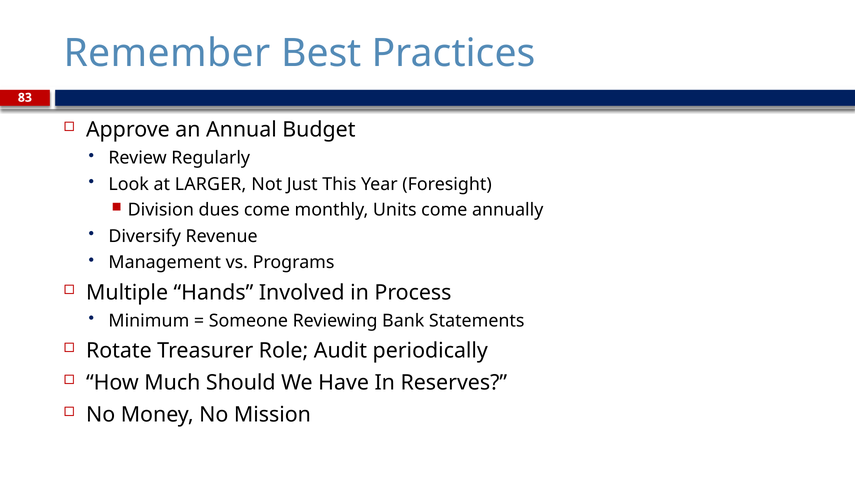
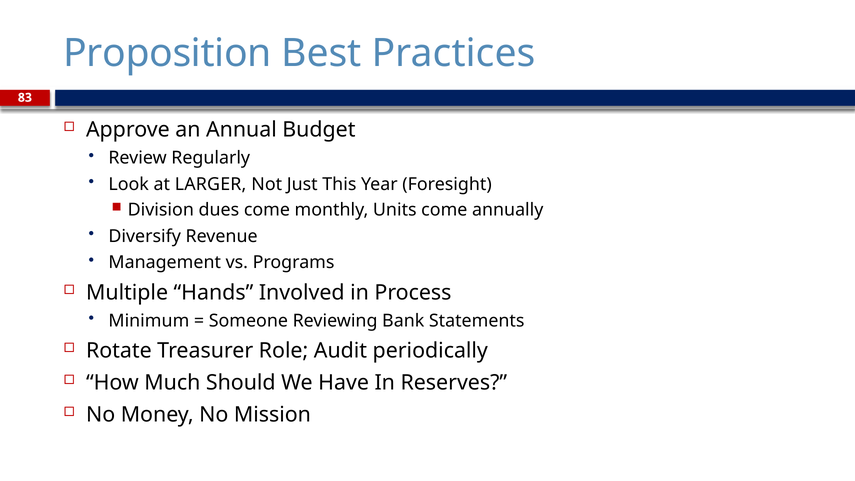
Remember: Remember -> Proposition
